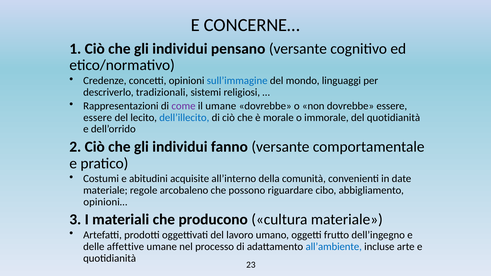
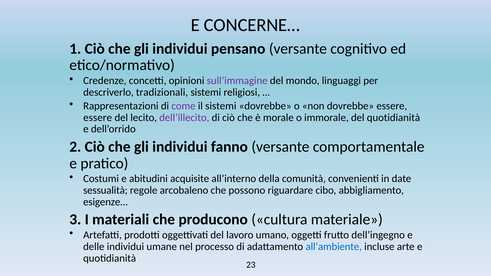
sull’immagine colour: blue -> purple
il umane: umane -> sistemi
dell’illecito colour: blue -> purple
materiale at (105, 190): materiale -> sessualità
opinioni…: opinioni… -> esigenze…
delle affettive: affettive -> individui
